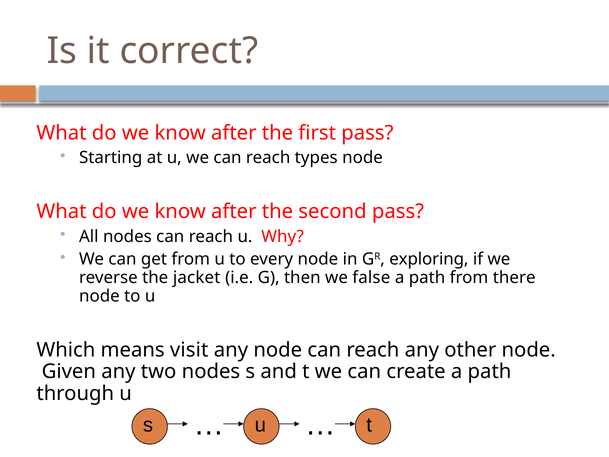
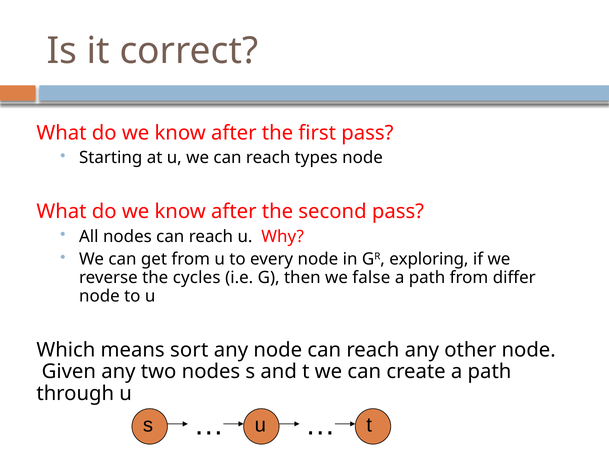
jacket: jacket -> cycles
there: there -> differ
visit: visit -> sort
